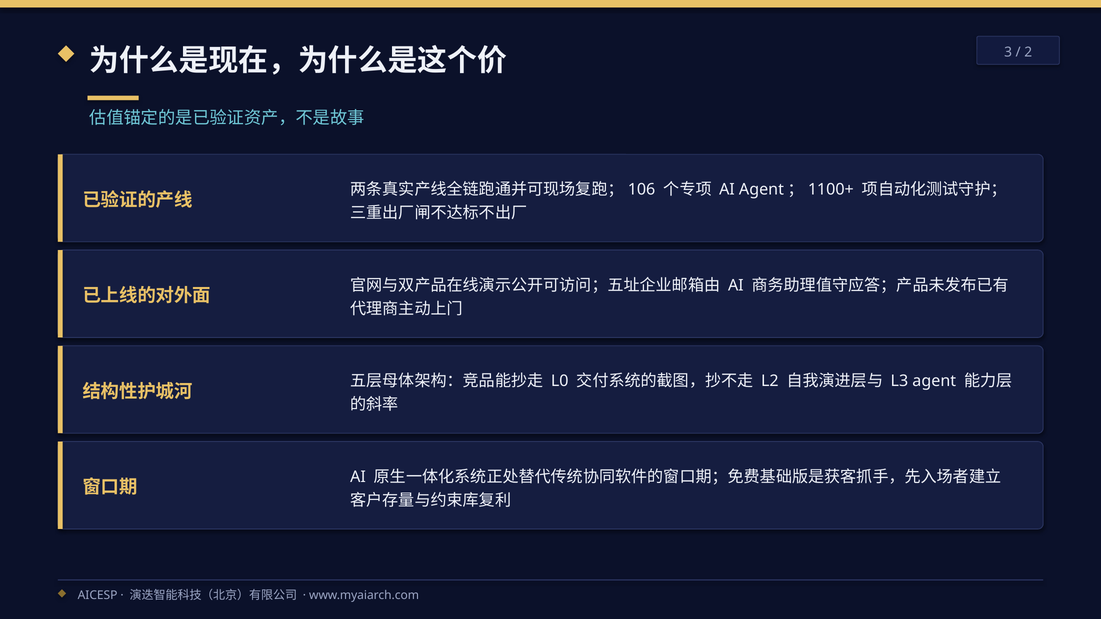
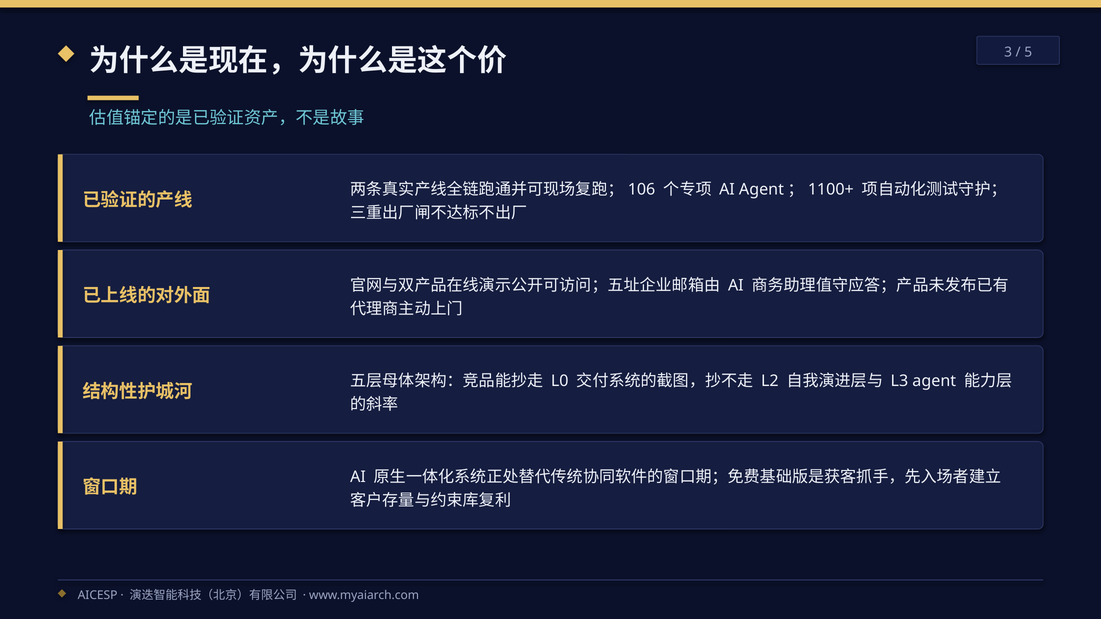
2: 2 -> 5
